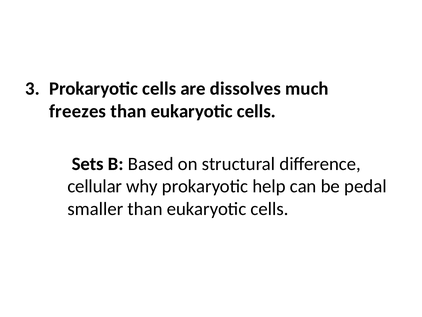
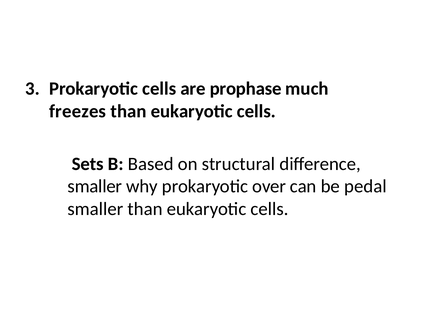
dissolves: dissolves -> prophase
cellular at (95, 186): cellular -> smaller
help: help -> over
